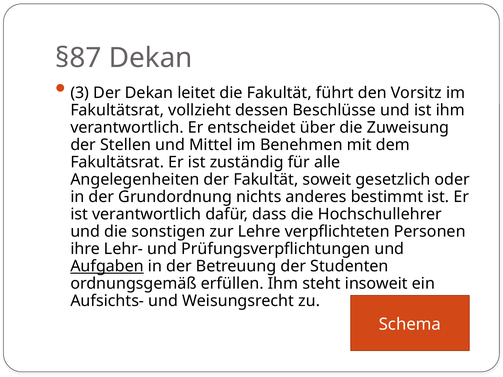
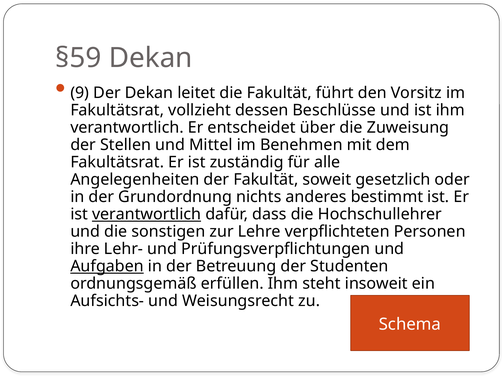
§87: §87 -> §59
3: 3 -> 9
verantwortlich at (147, 214) underline: none -> present
